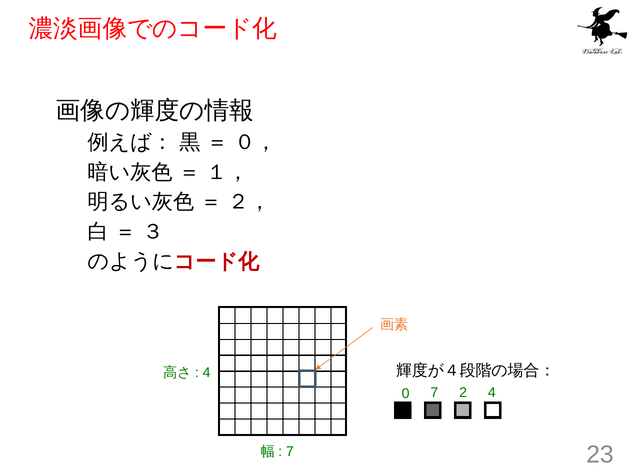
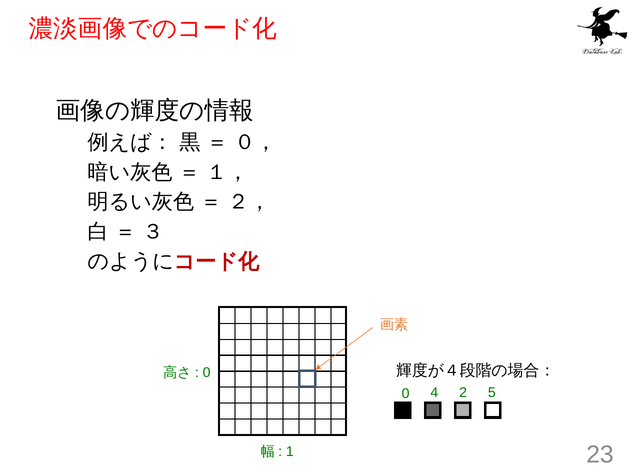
4 at (207, 373): 4 -> 0
0 7: 7 -> 4
2 4: 4 -> 5
7 at (290, 452): 7 -> 1
